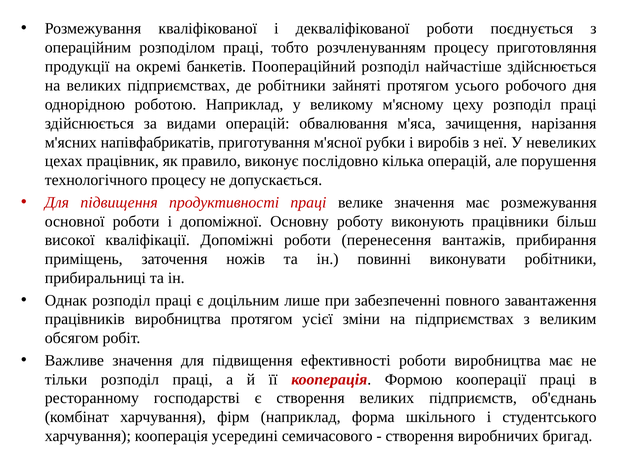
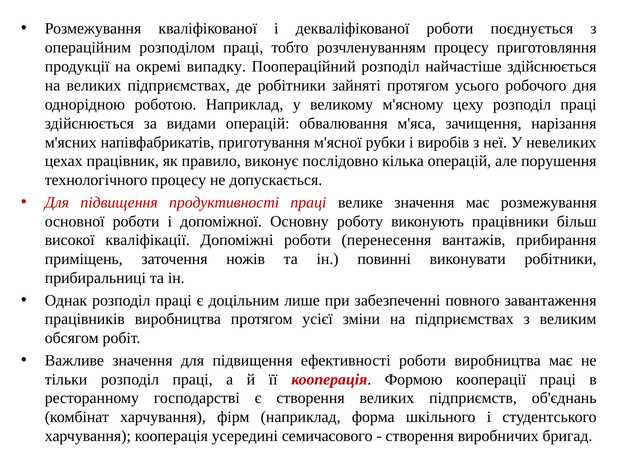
банкетів: банкетів -> випадку
